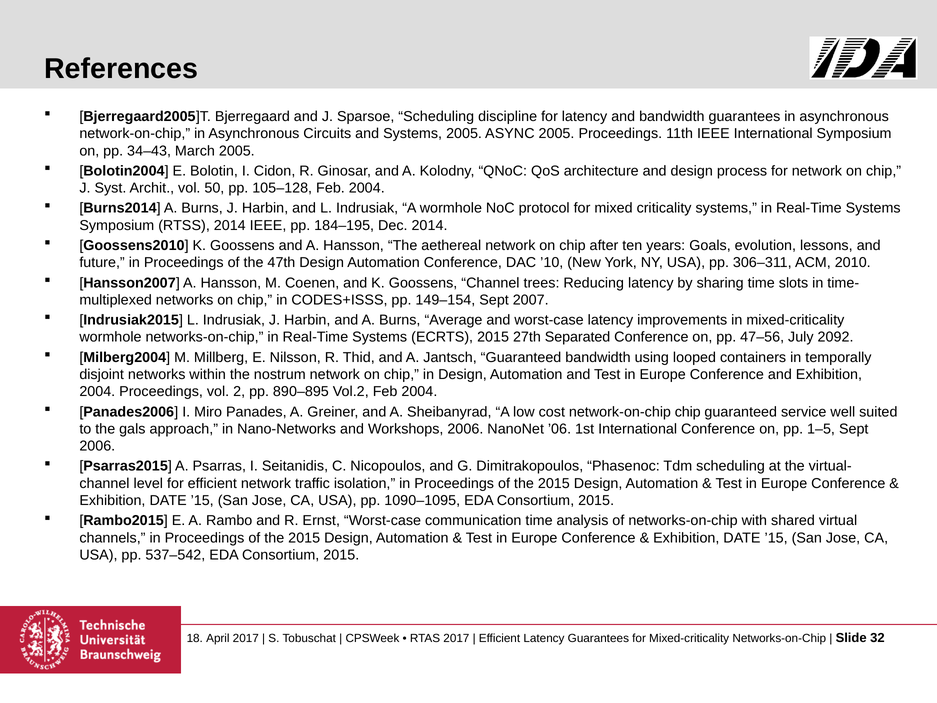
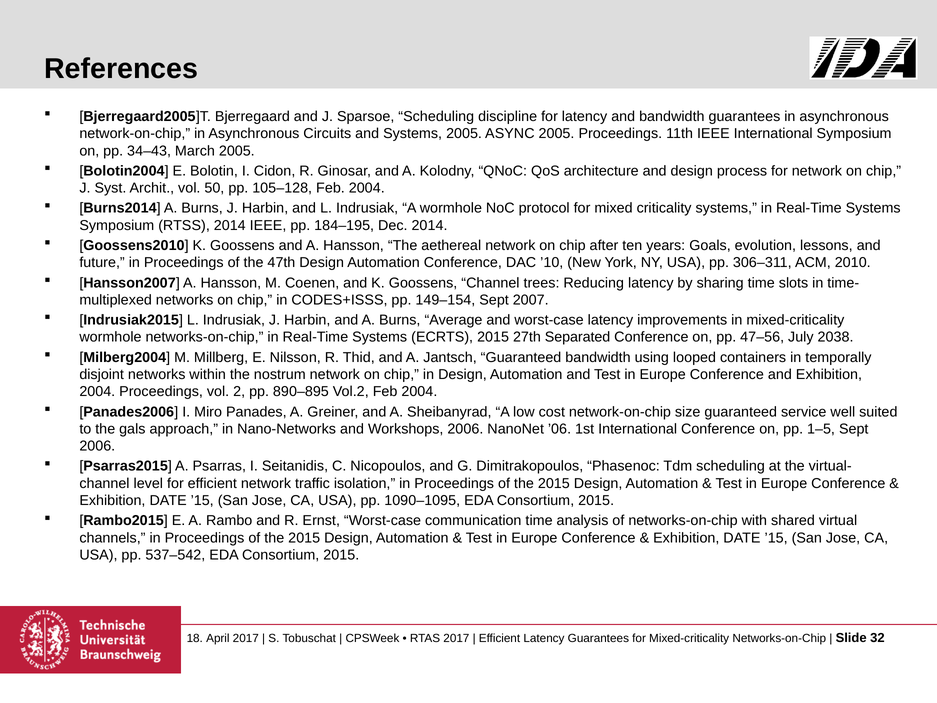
2092: 2092 -> 2038
network-on-chip chip: chip -> size
